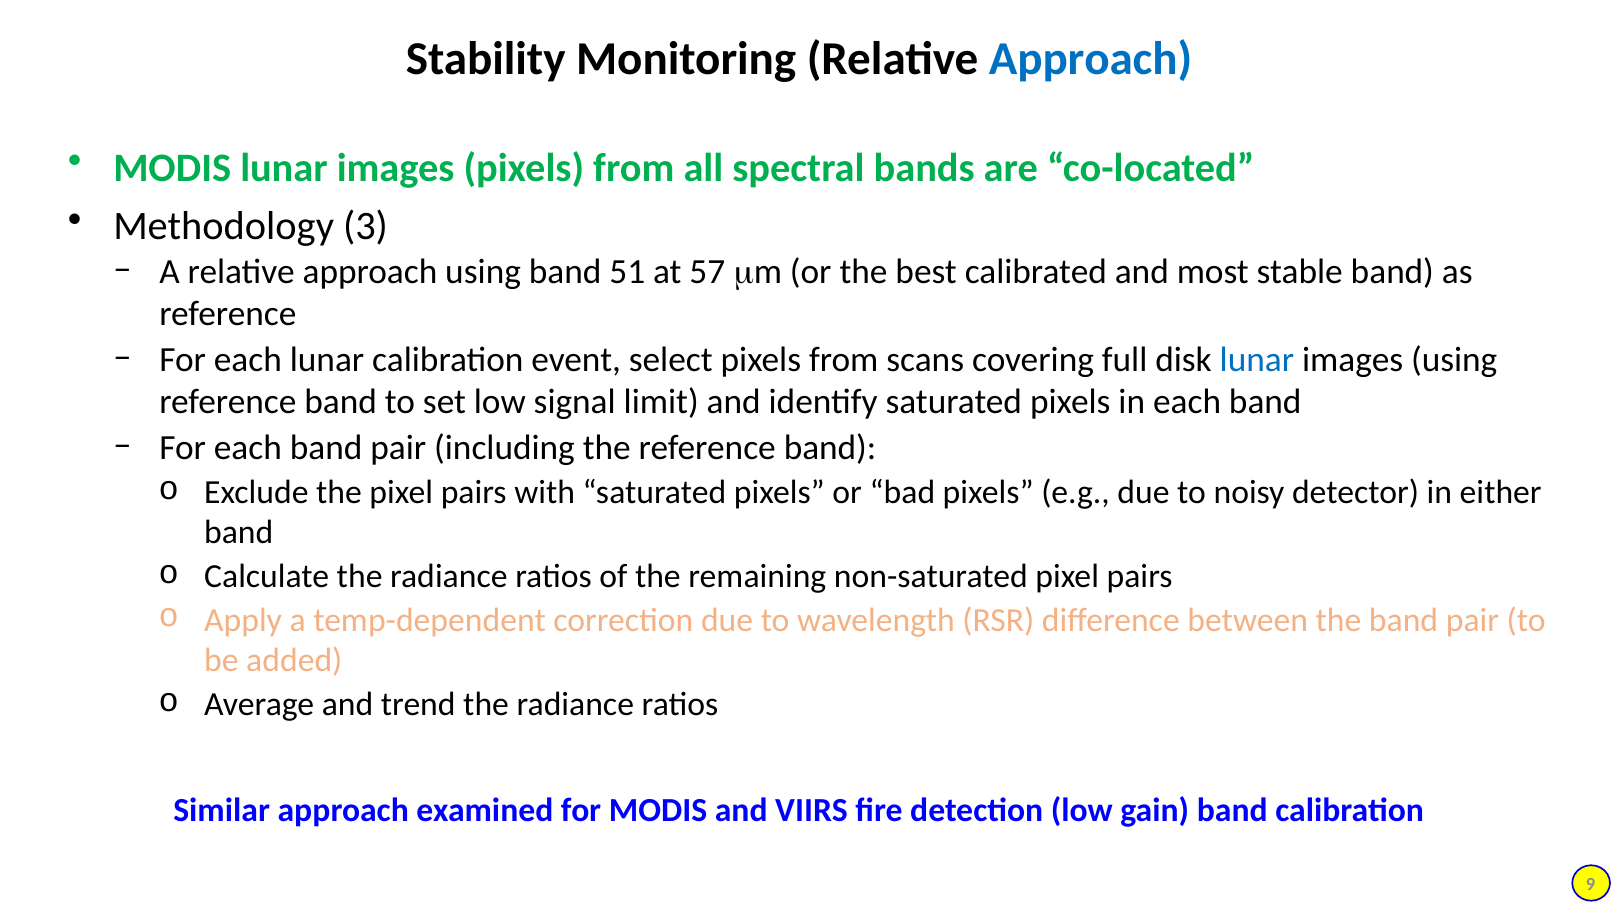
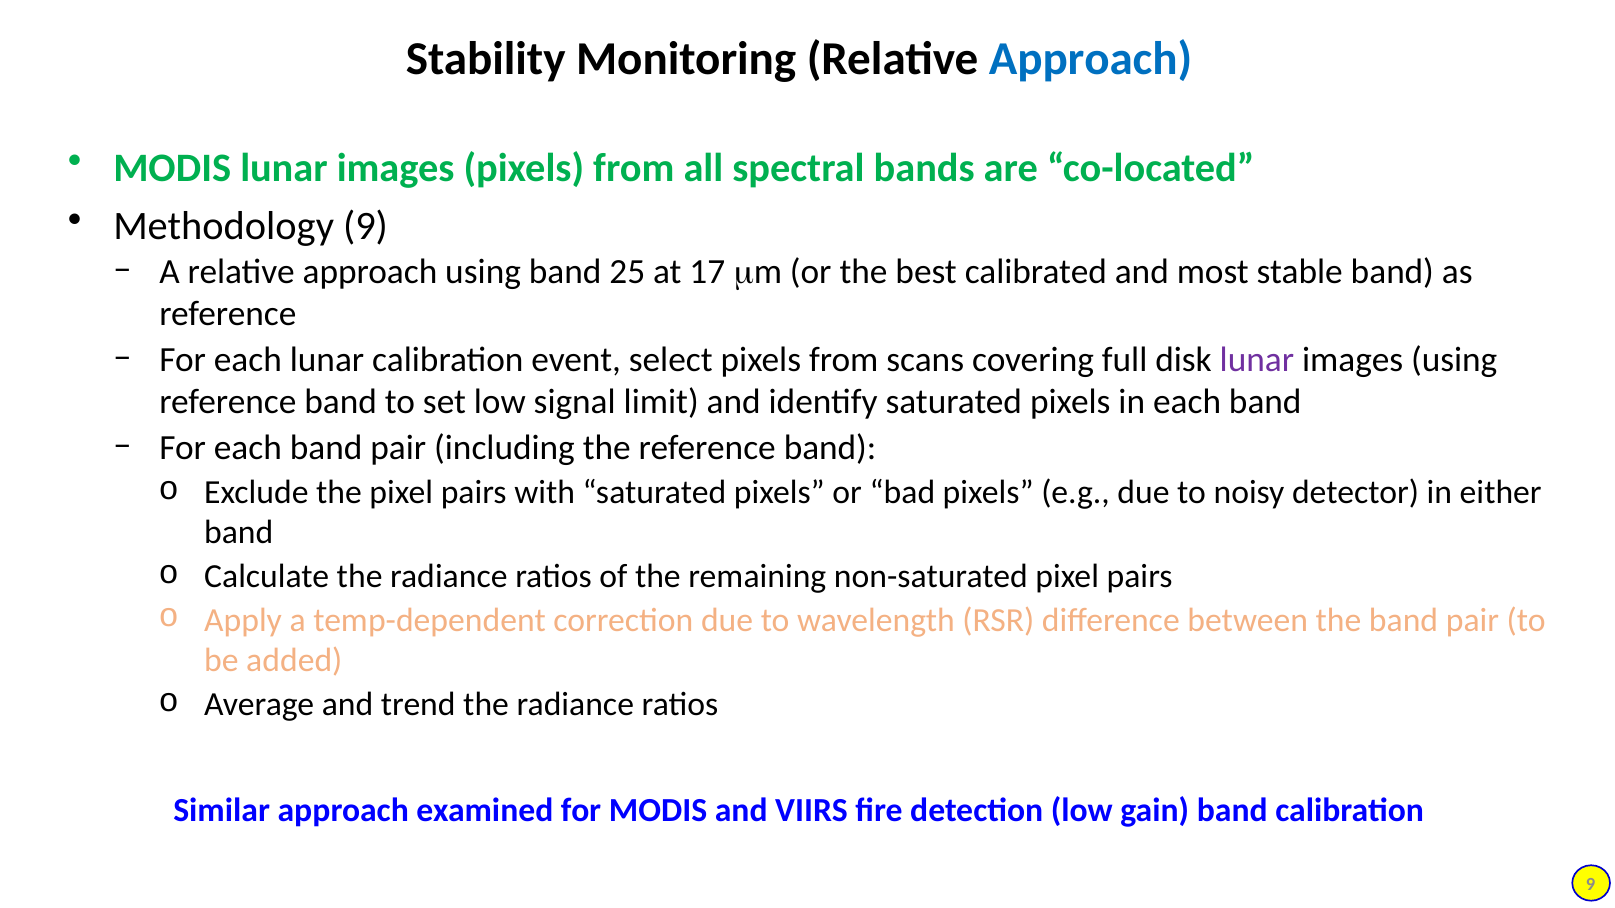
Methodology 3: 3 -> 9
51: 51 -> 25
57: 57 -> 17
lunar at (1257, 360) colour: blue -> purple
